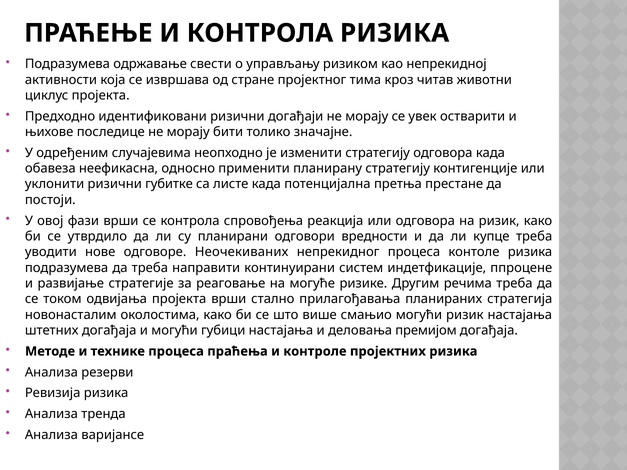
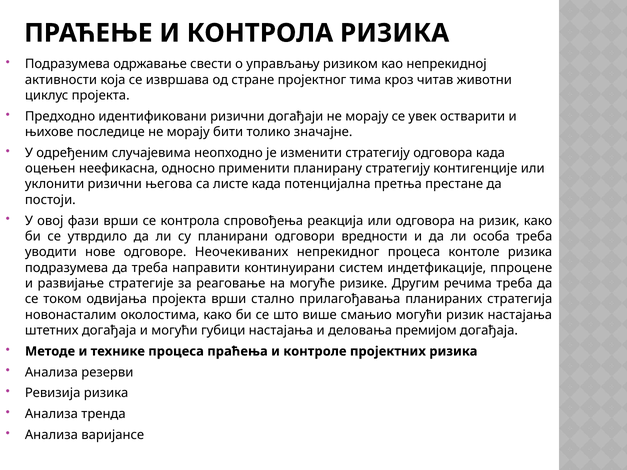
обавеза: обавеза -> оцењен
губитке: губитке -> његова
купце: купце -> особа
